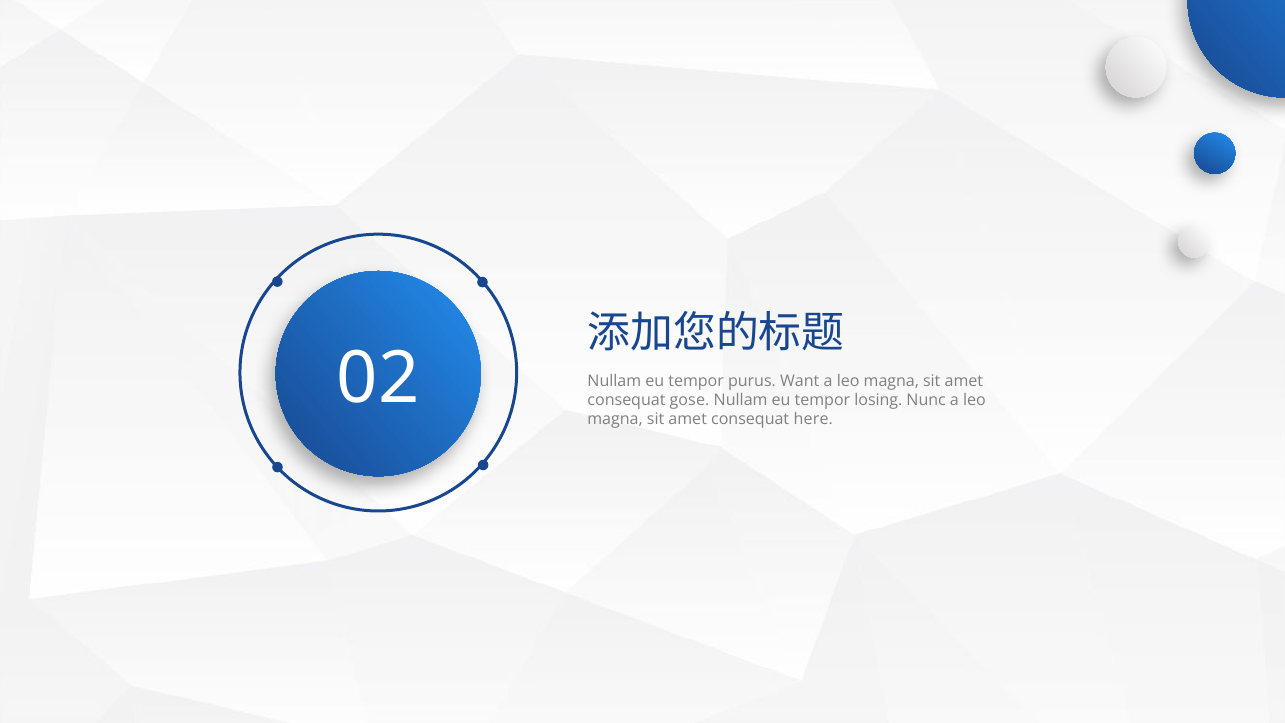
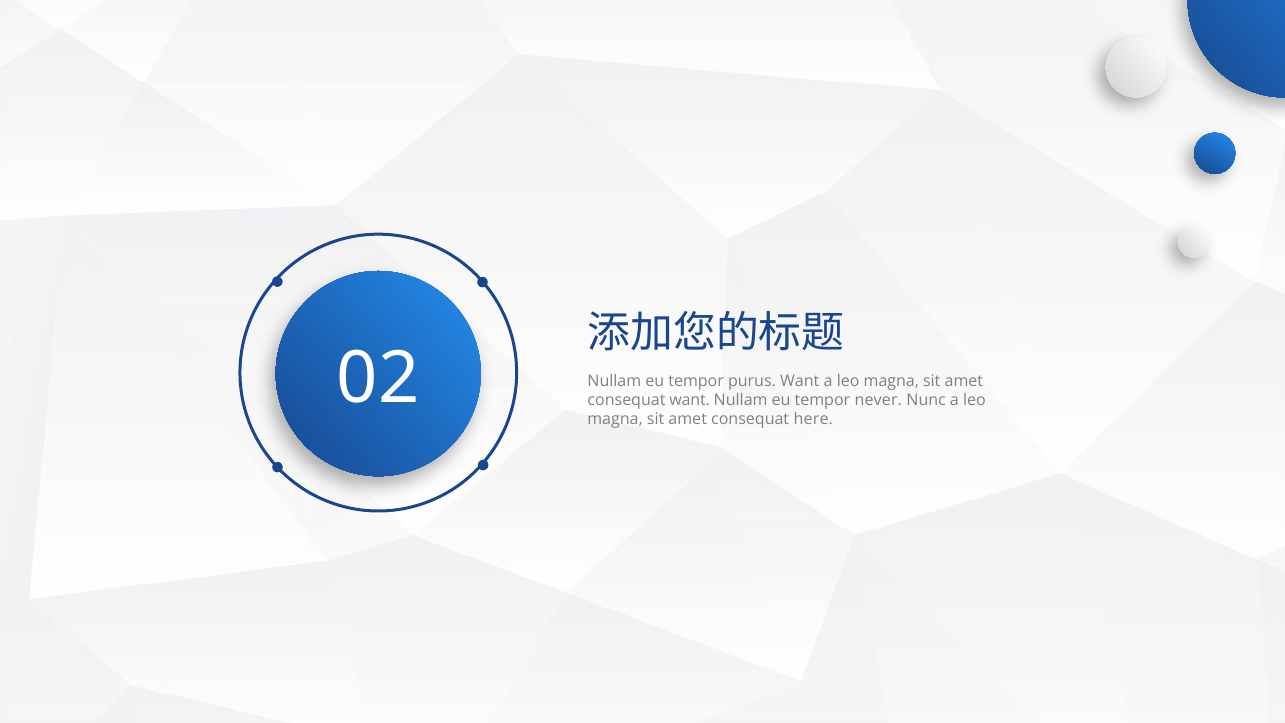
consequat gose: gose -> want
losing: losing -> never
